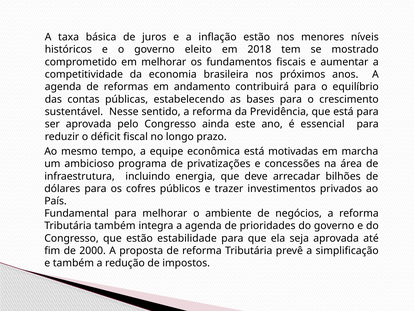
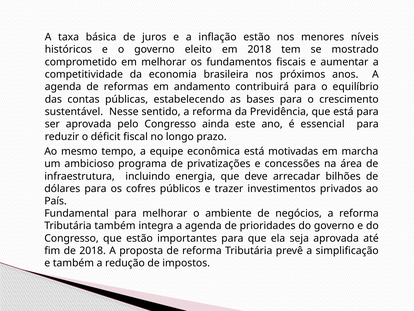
estabilidade: estabilidade -> importantes
de 2000: 2000 -> 2018
